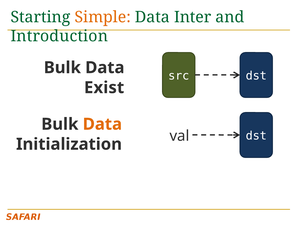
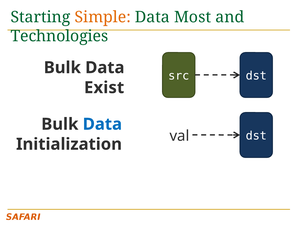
Inter: Inter -> Most
Introduction: Introduction -> Technologies
Data at (102, 124) colour: orange -> blue
